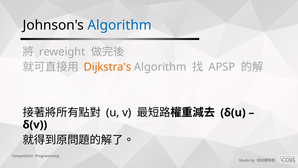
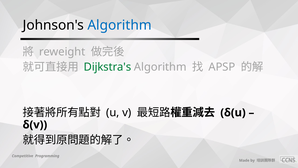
Dijkstra's colour: orange -> green
